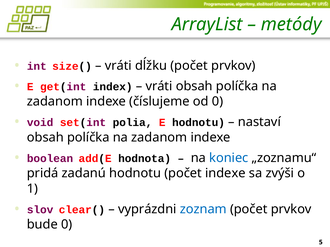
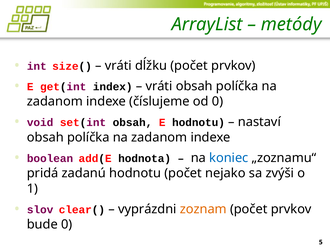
set(int polia: polia -> obsah
počet indexe: indexe -> nejako
zoznam colour: blue -> orange
